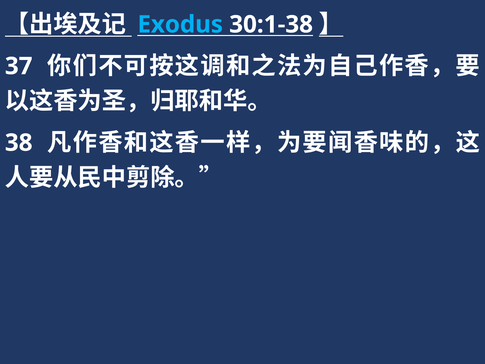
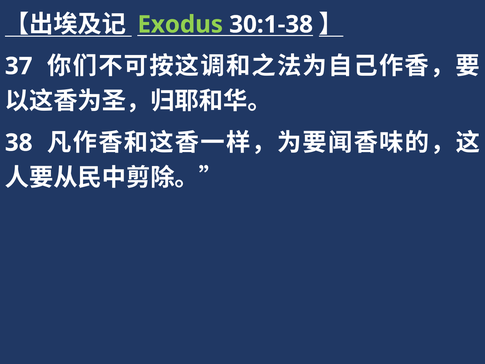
Exodus colour: light blue -> light green
